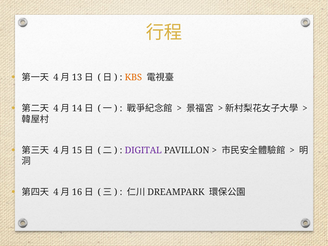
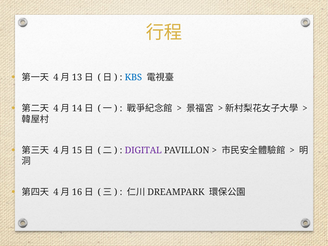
KBS colour: orange -> blue
